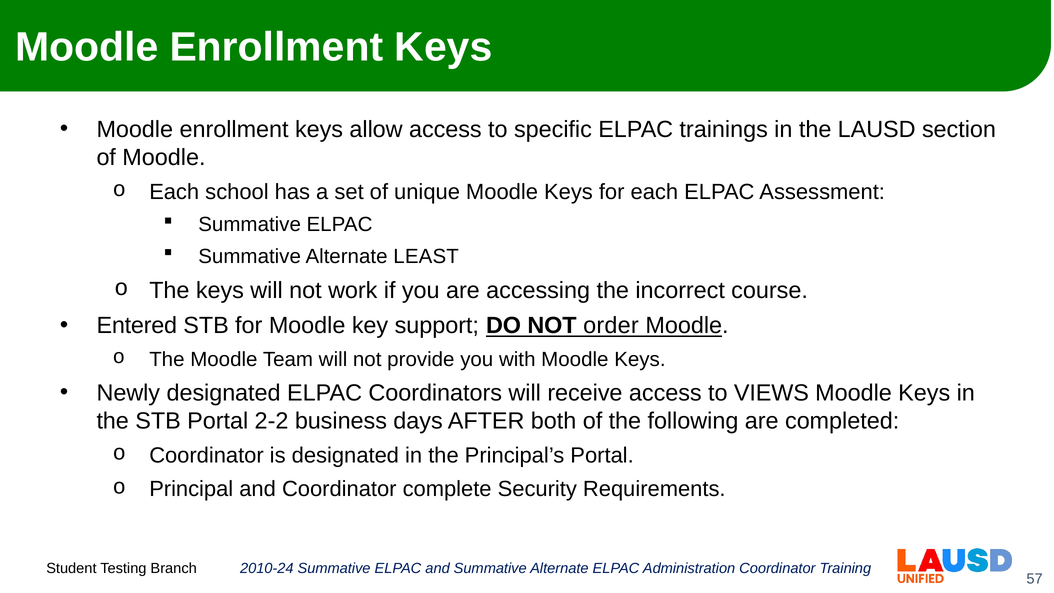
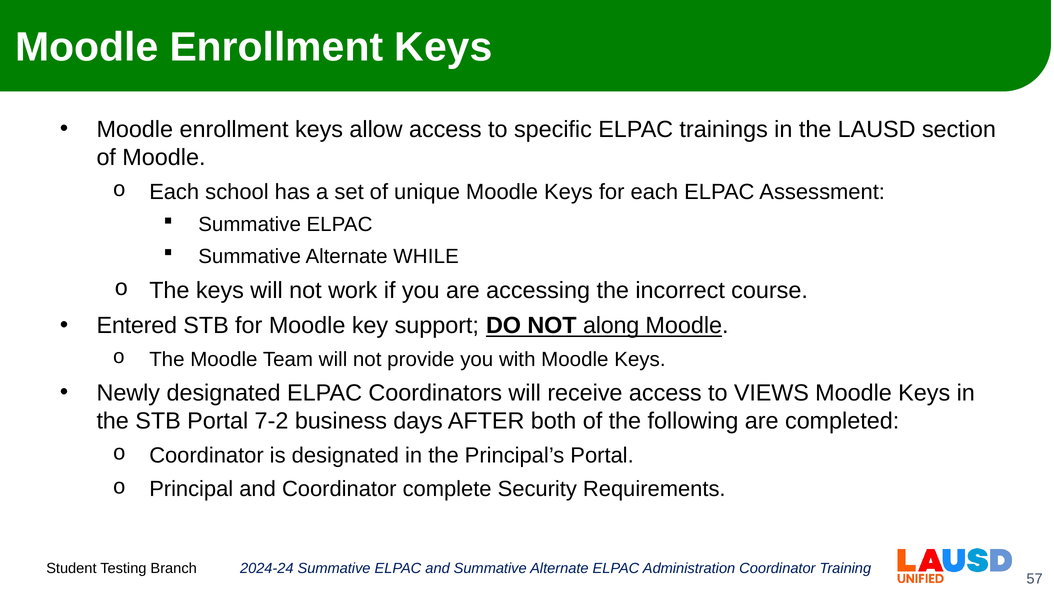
LEAST: LEAST -> WHILE
order: order -> along
2-2: 2-2 -> 7-2
2010-24: 2010-24 -> 2024-24
